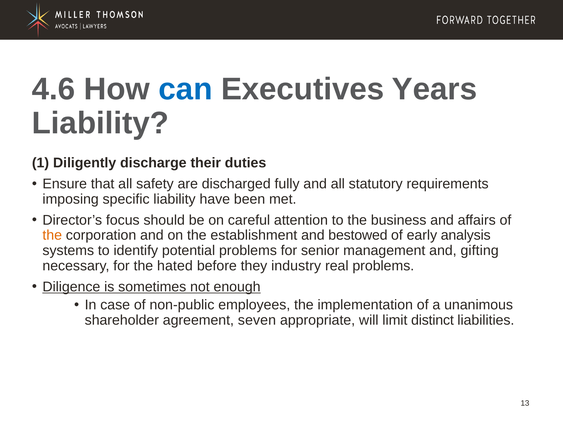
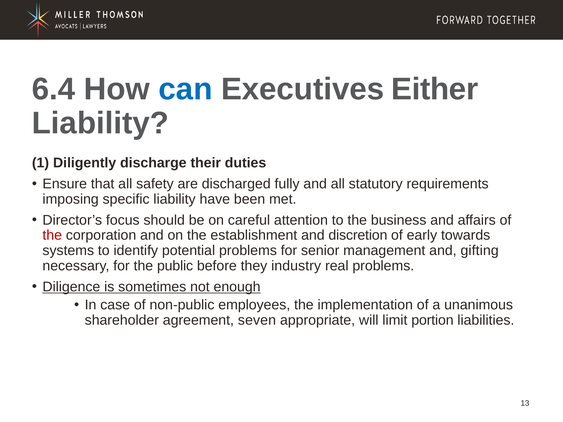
4.6: 4.6 -> 6.4
Years: Years -> Either
the at (52, 235) colour: orange -> red
bestowed: bestowed -> discretion
analysis: analysis -> towards
hated: hated -> public
distinct: distinct -> portion
